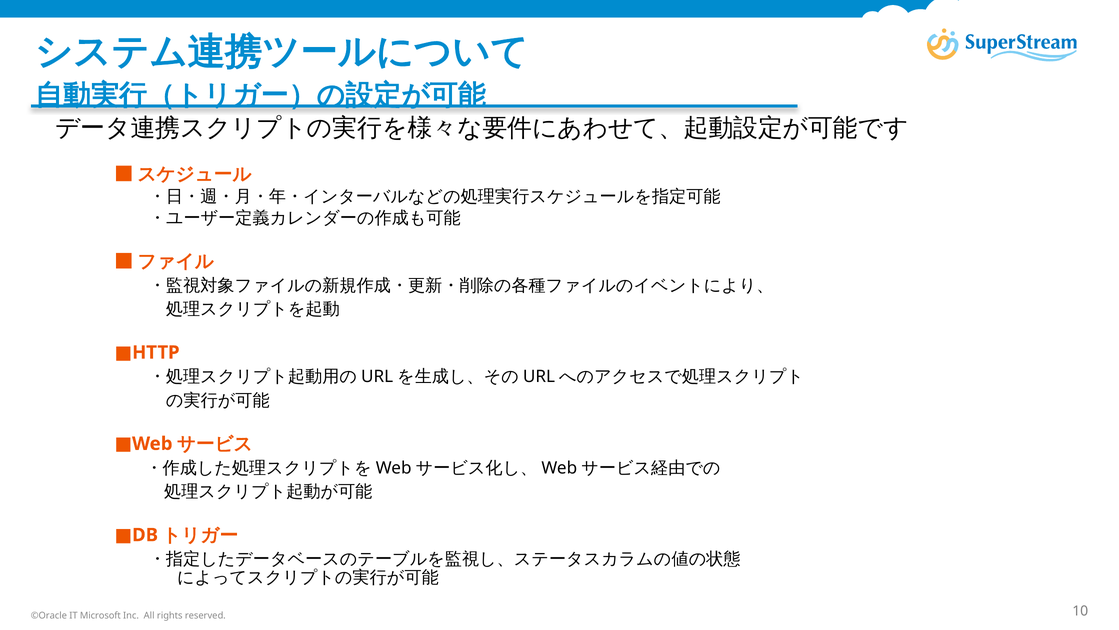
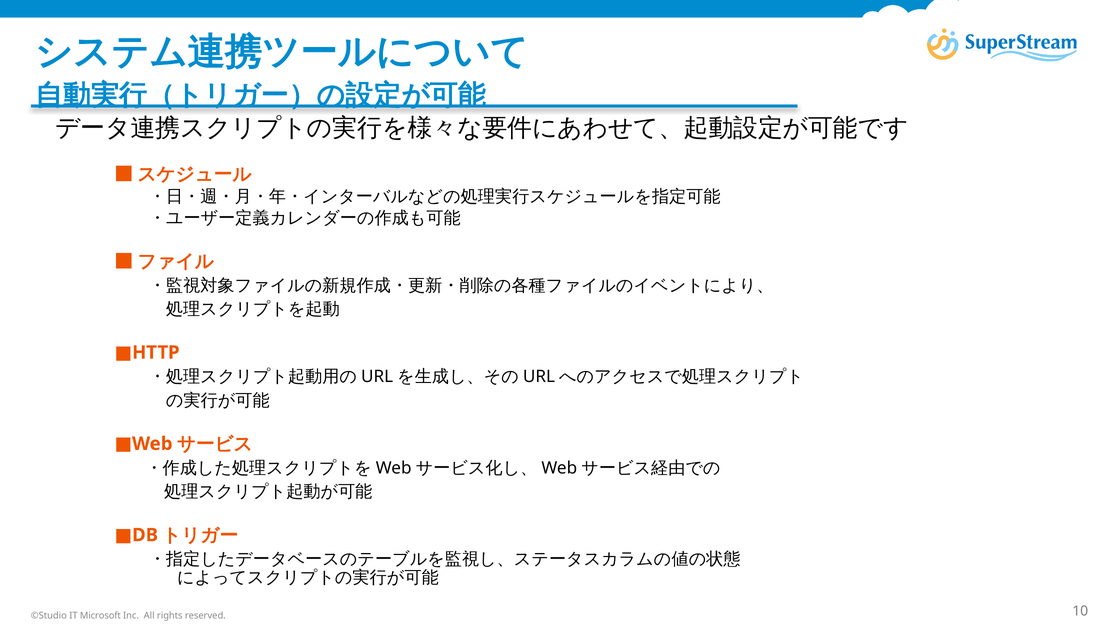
©Oracle: ©Oracle -> ©Studio
